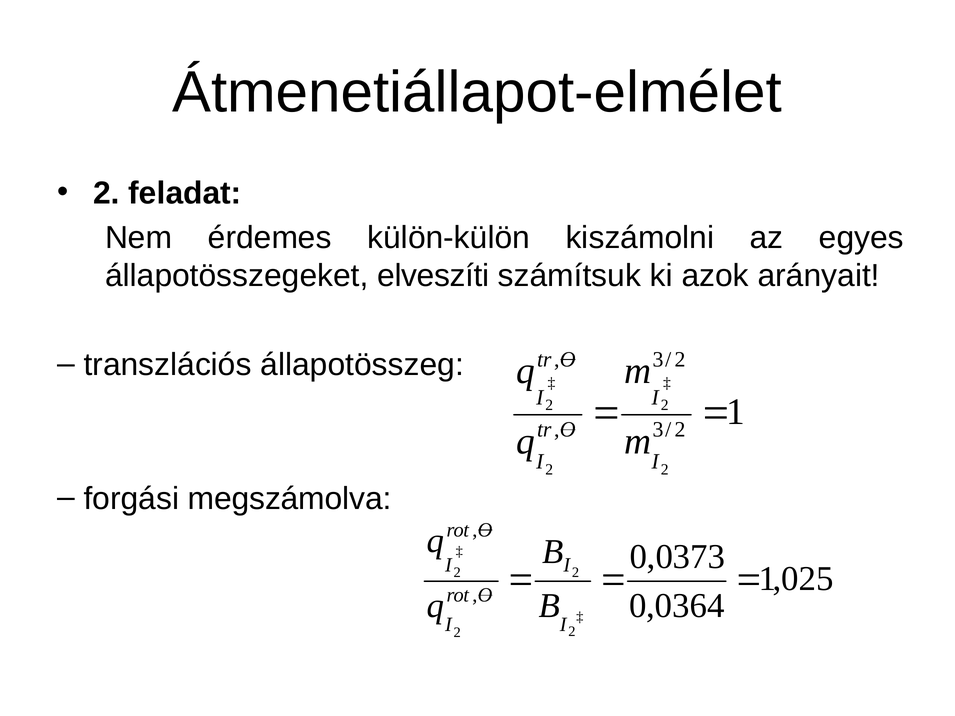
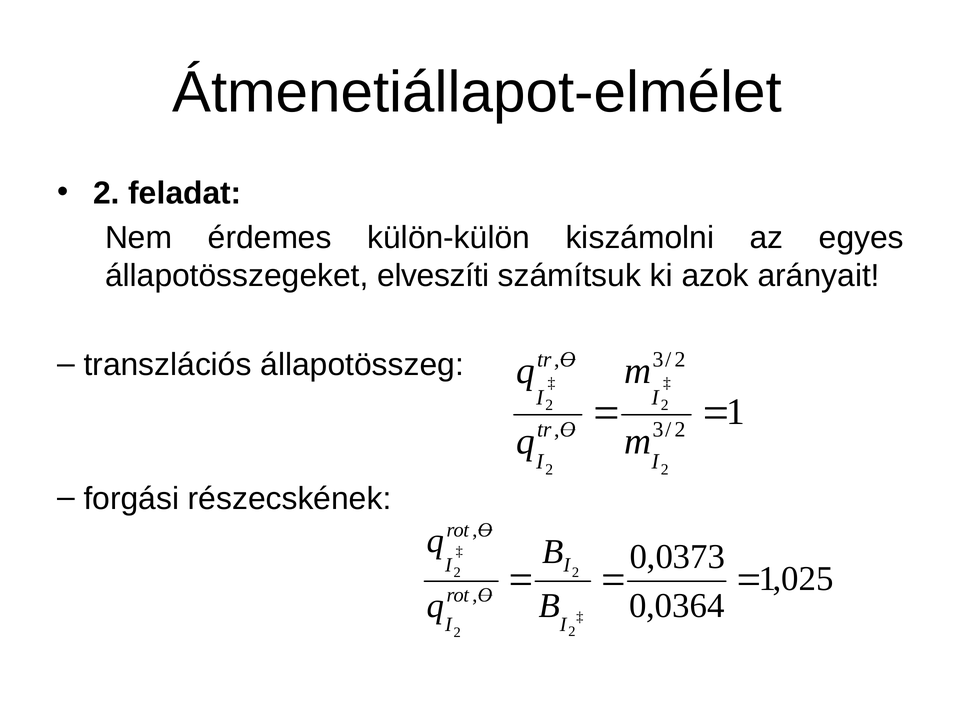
megszámolva: megszámolva -> részecskének
